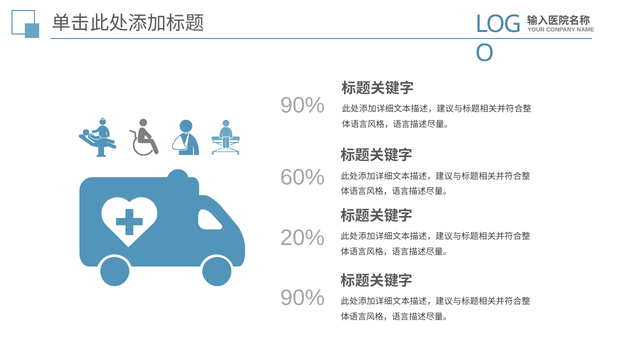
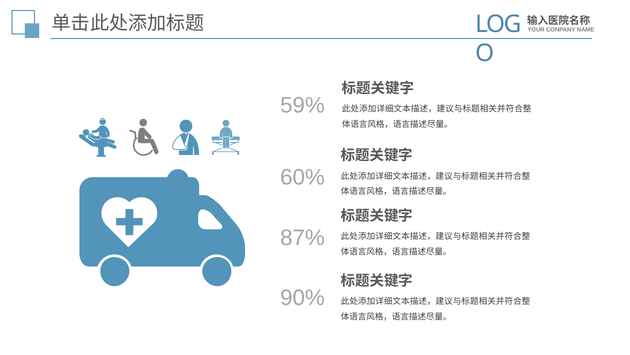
90% at (302, 105): 90% -> 59%
20%: 20% -> 87%
